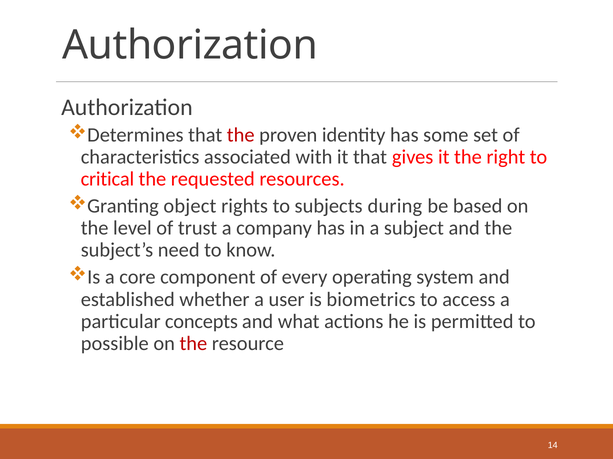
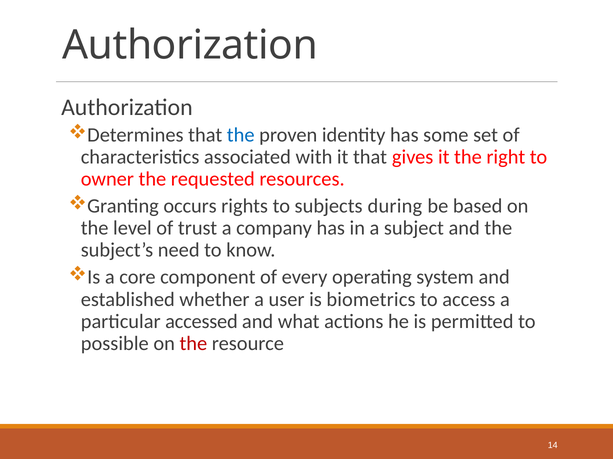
the at (241, 135) colour: red -> blue
critical: critical -> owner
object: object -> occurs
concepts: concepts -> accessed
